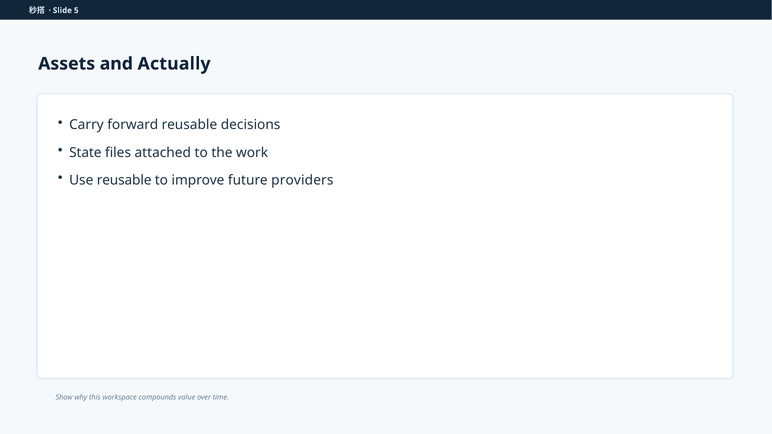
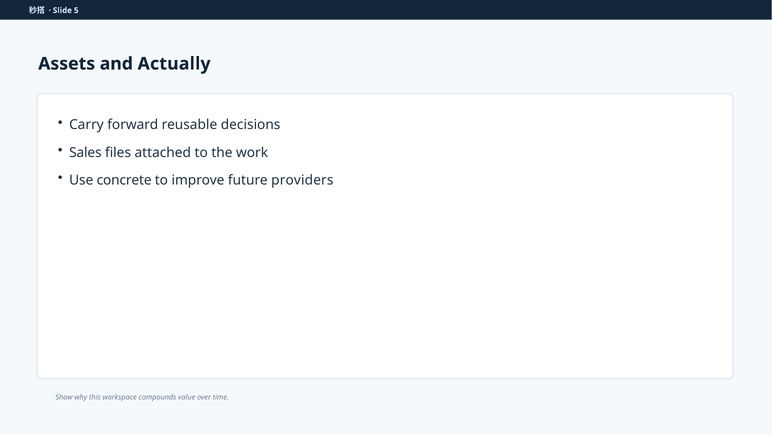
State: State -> Sales
Use reusable: reusable -> concrete
